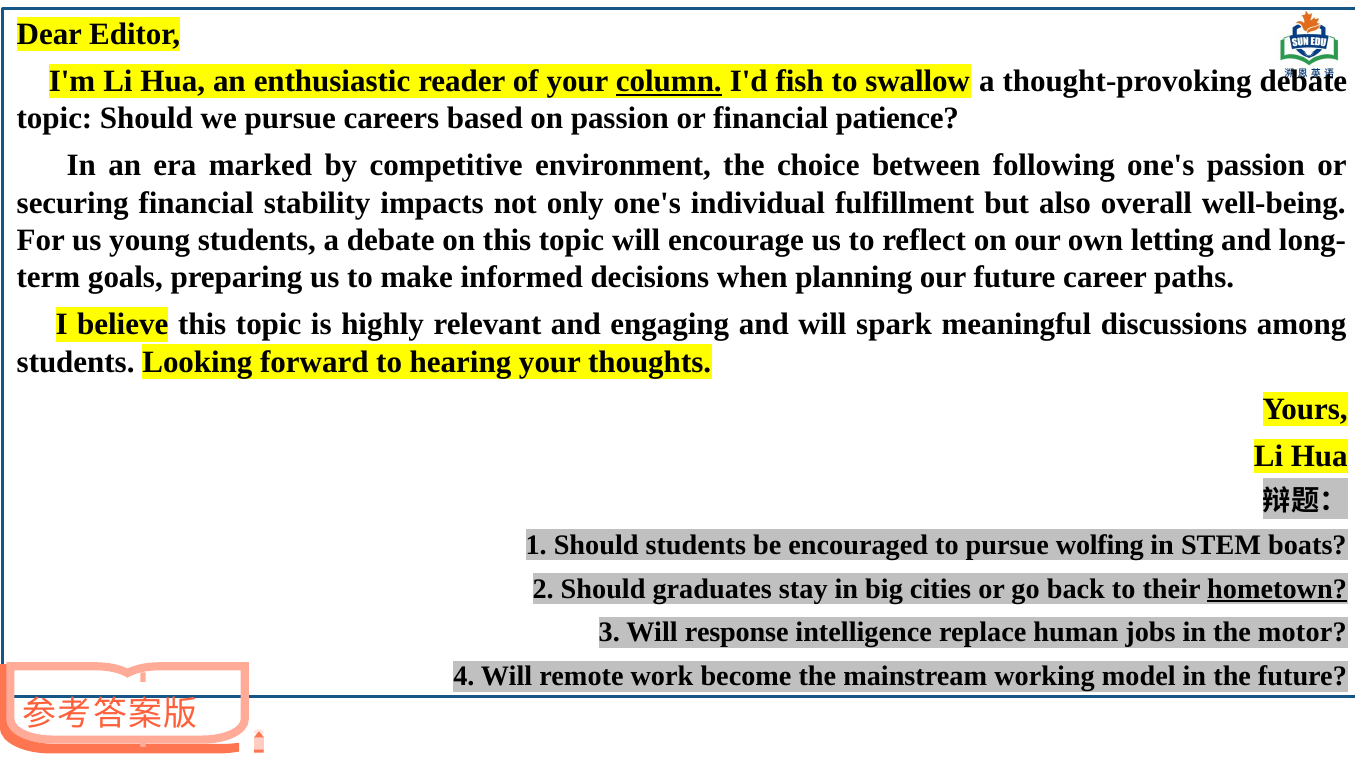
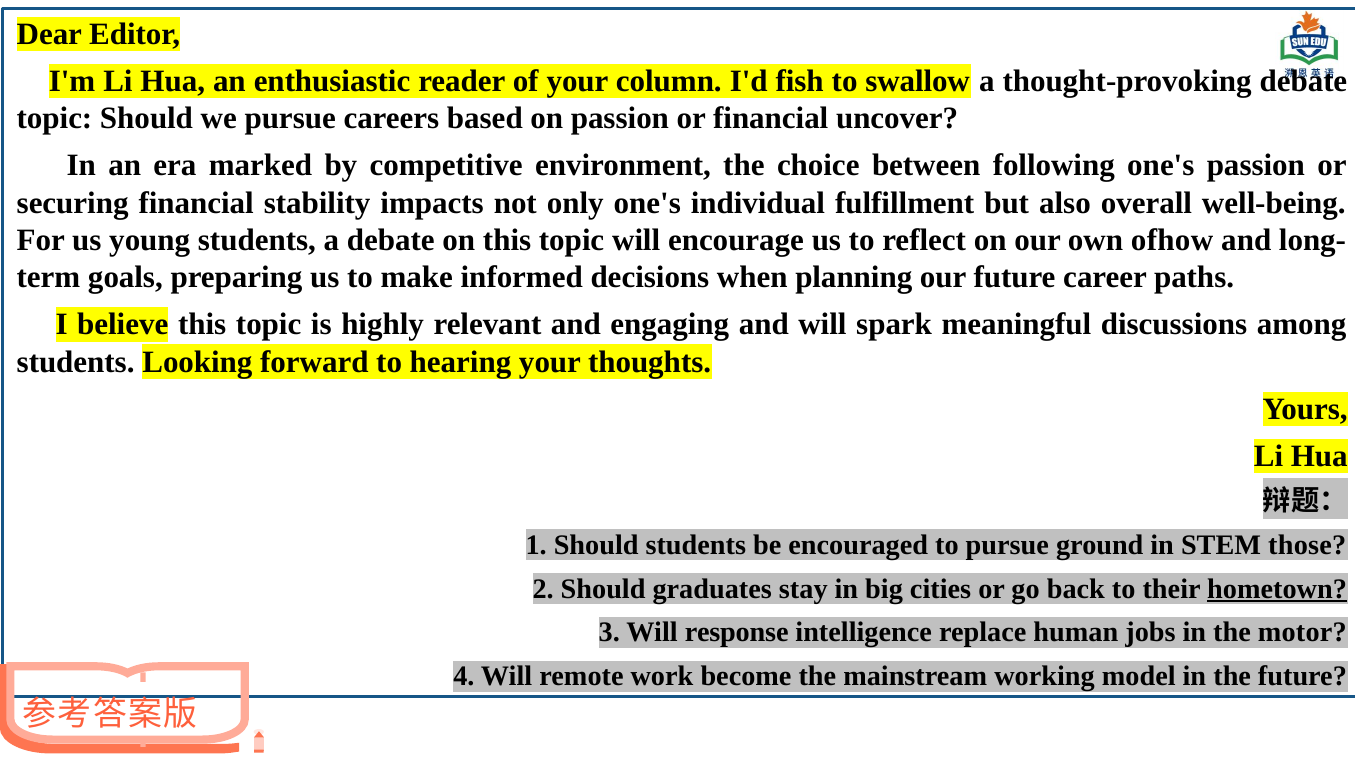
column underline: present -> none
patience: patience -> uncover
letting: letting -> ofhow
wolfing: wolfing -> ground
boats: boats -> those
